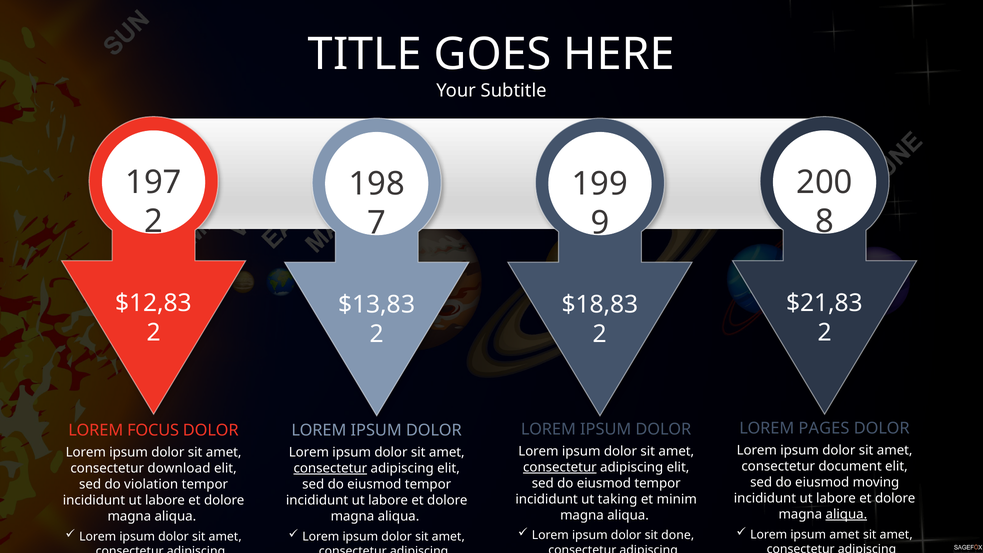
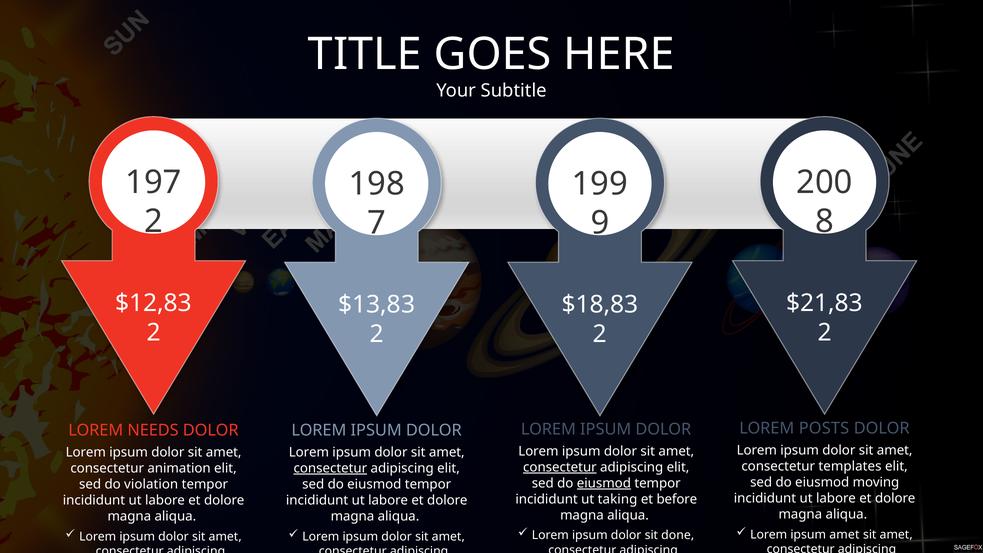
PAGES: PAGES -> POSTS
FOCUS: FOCUS -> NEEDS
document: document -> templates
download: download -> animation
eiusmod at (604, 483) underline: none -> present
minim: minim -> before
aliqua at (846, 514) underline: present -> none
